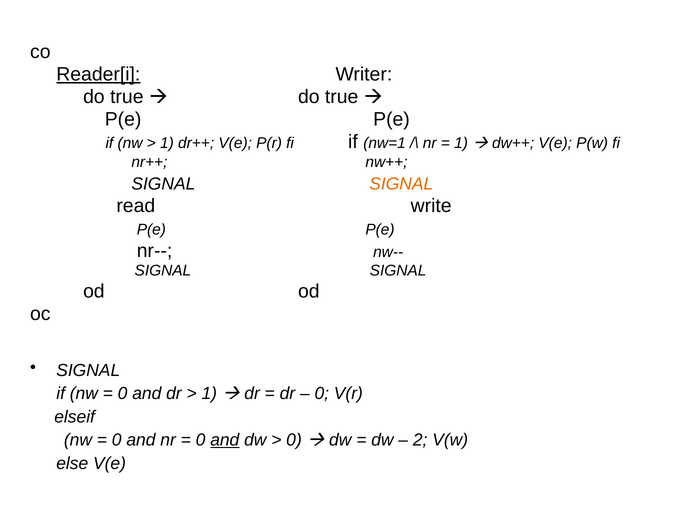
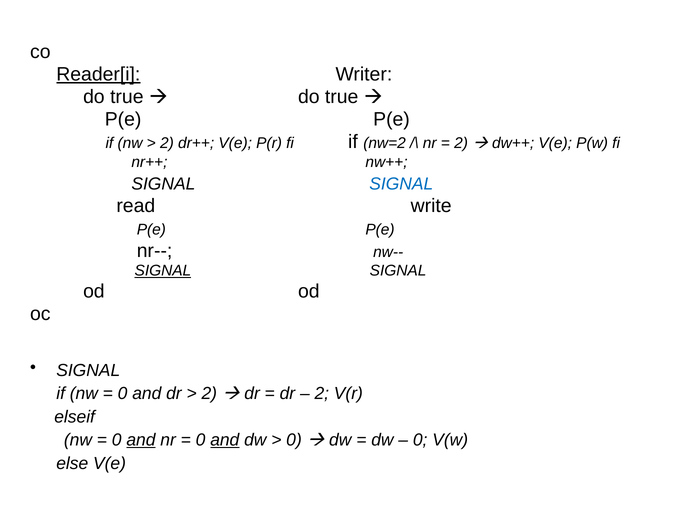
1 at (167, 143): 1 -> 2
nw=1: nw=1 -> nw=2
1 at (461, 143): 1 -> 2
SIGNAL at (401, 184) colour: orange -> blue
SIGNAL at (163, 271) underline: none -> present
1 at (209, 393): 1 -> 2
0 at (322, 393): 0 -> 2
and at (141, 440) underline: none -> present
2 at (420, 440): 2 -> 0
